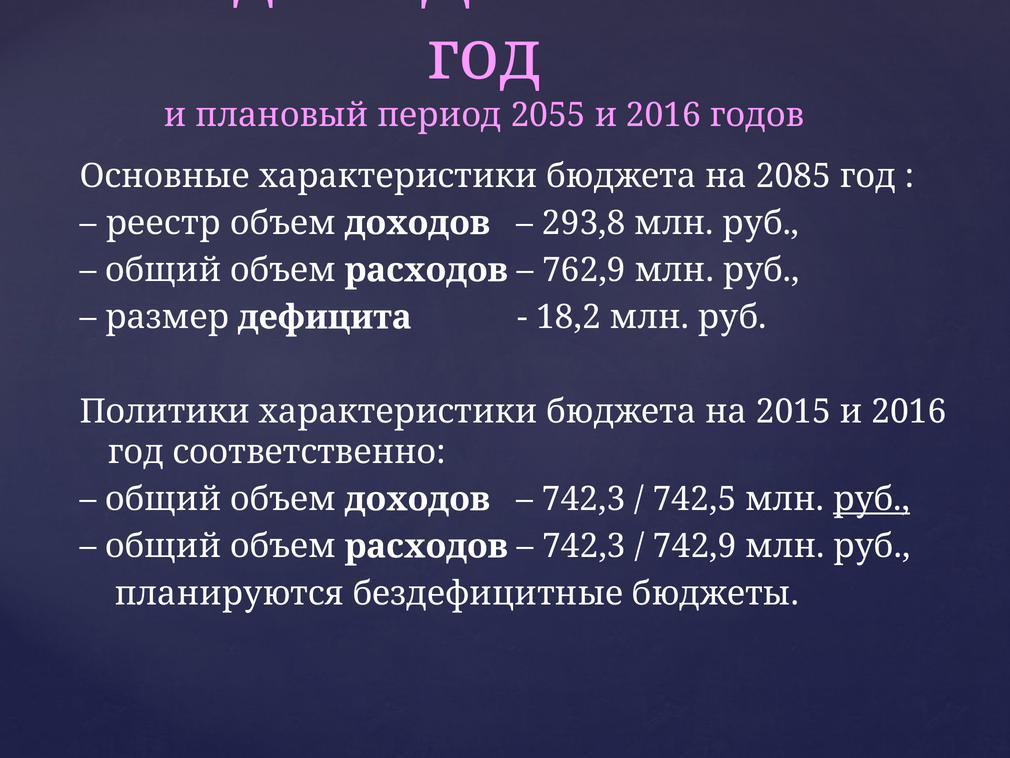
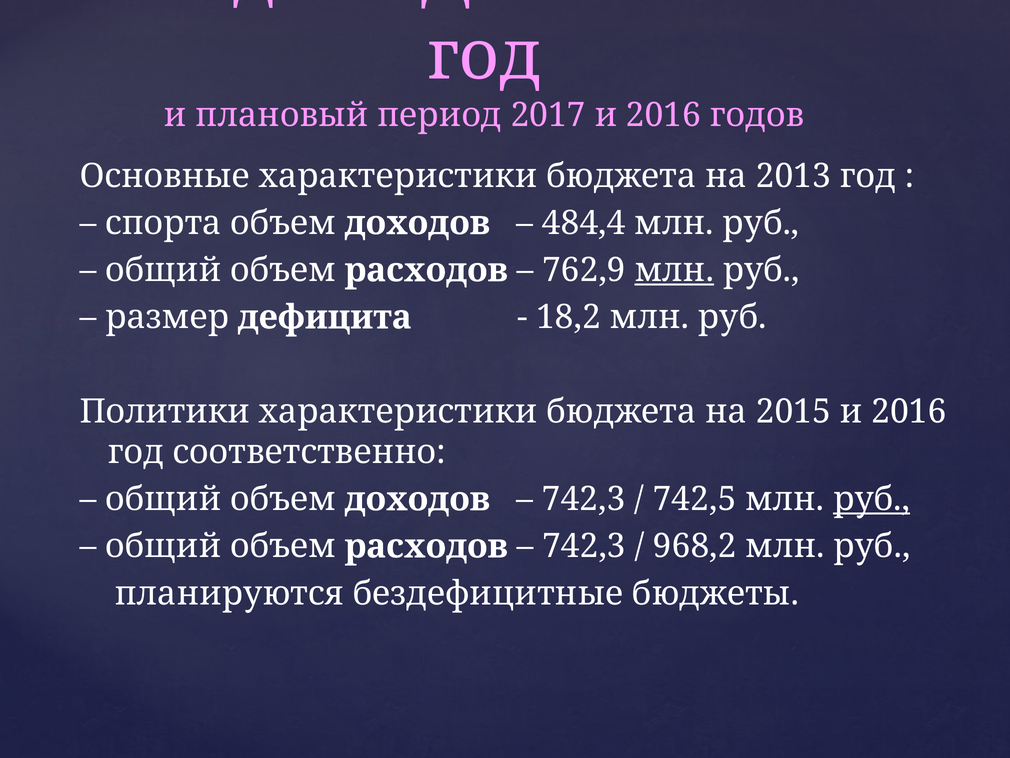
2055: 2055 -> 2017
2085: 2085 -> 2013
реестр: реестр -> спорта
293,8: 293,8 -> 484,4
млн at (674, 270) underline: none -> present
742,9: 742,9 -> 968,2
